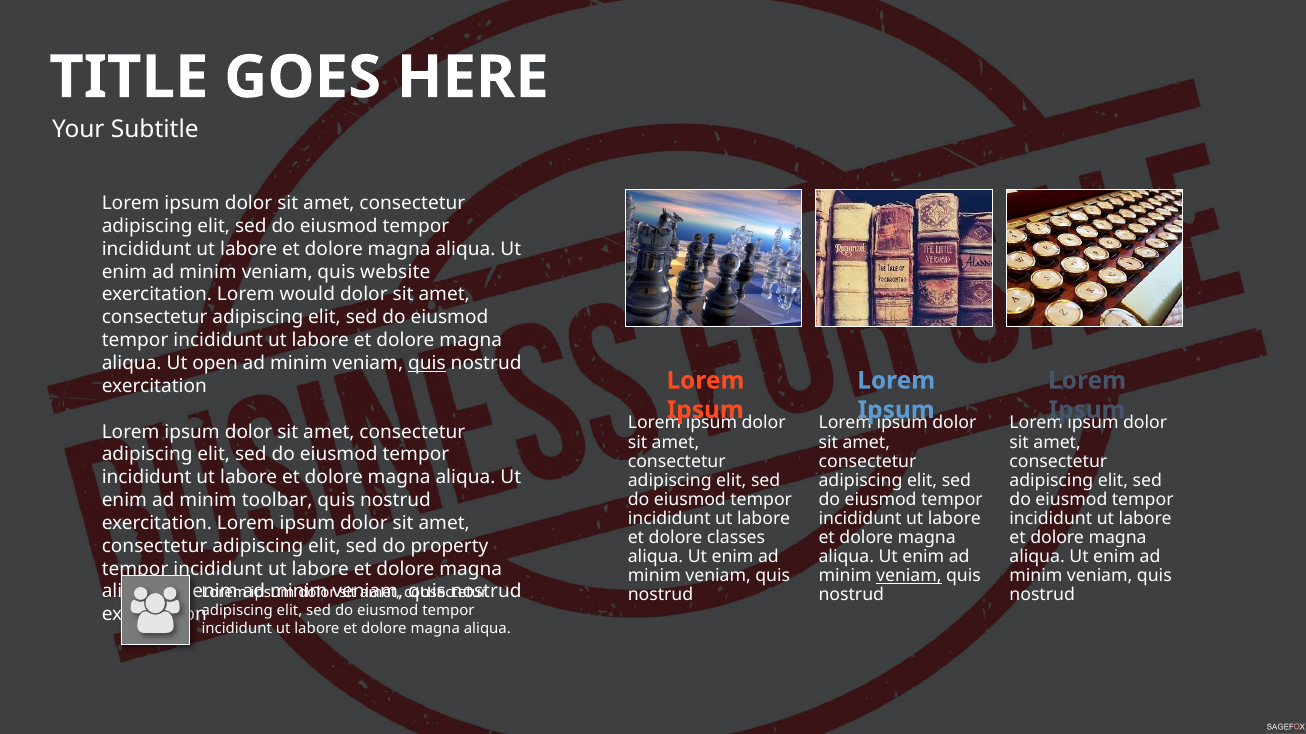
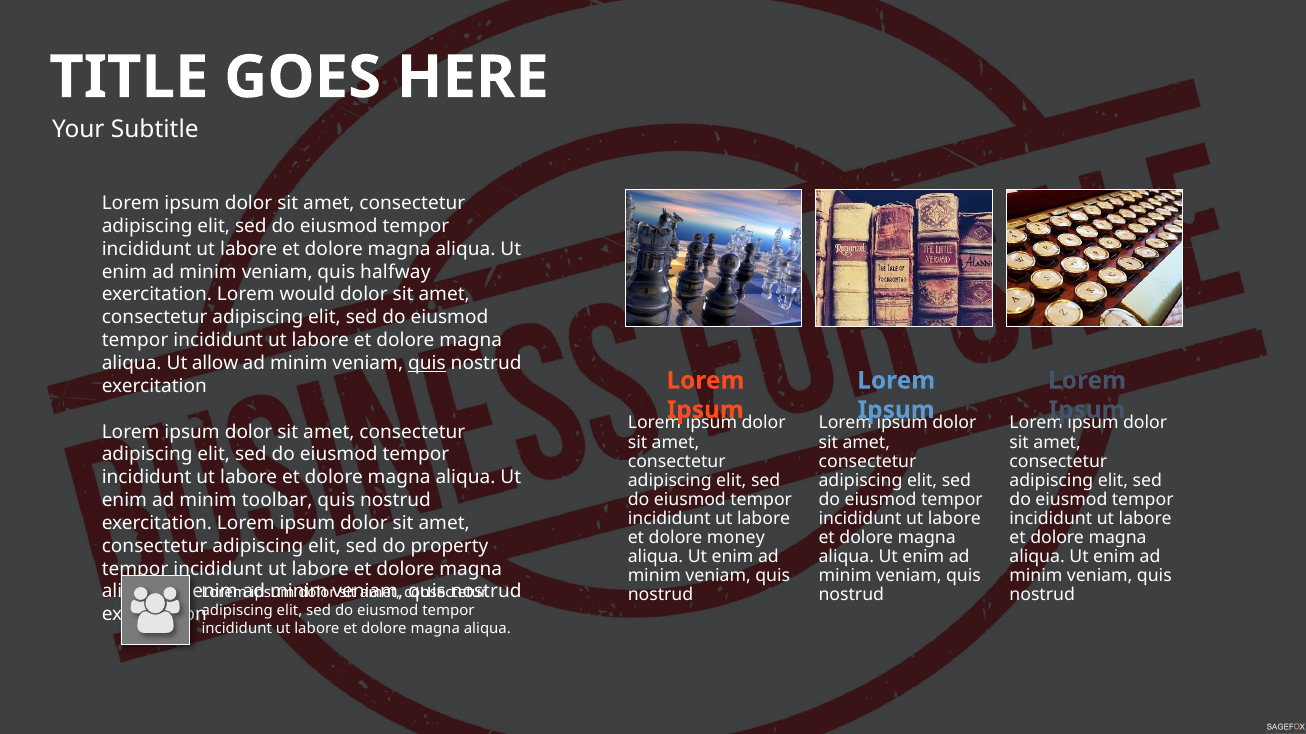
website: website -> halfway
open: open -> allow
classes: classes -> money
veniam at (909, 576) underline: present -> none
